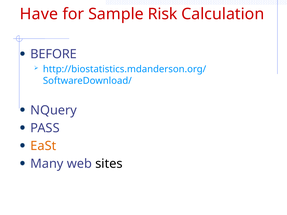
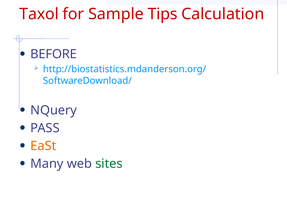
Have: Have -> Taxol
Risk: Risk -> Tips
sites colour: black -> green
